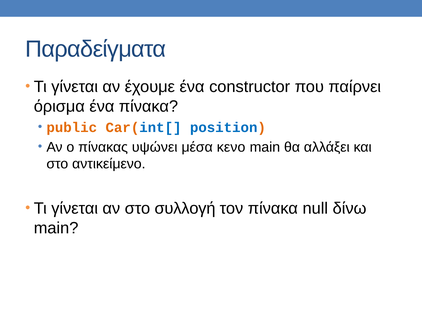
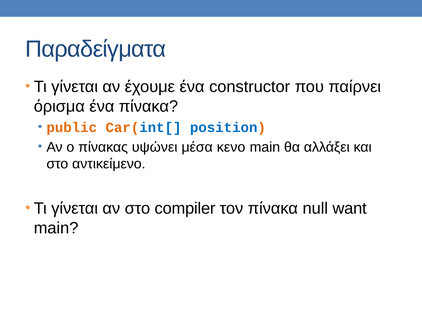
συλλογή: συλλογή -> compiler
δίνω: δίνω -> want
